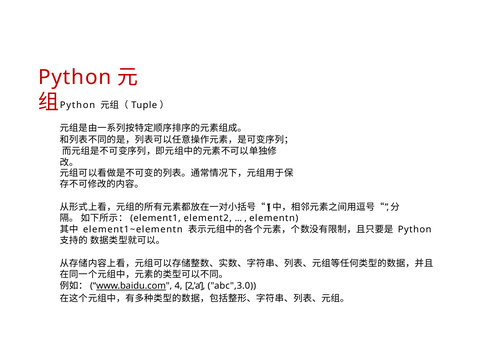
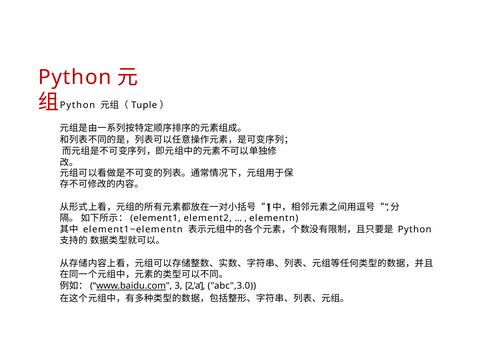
4: 4 -> 3
